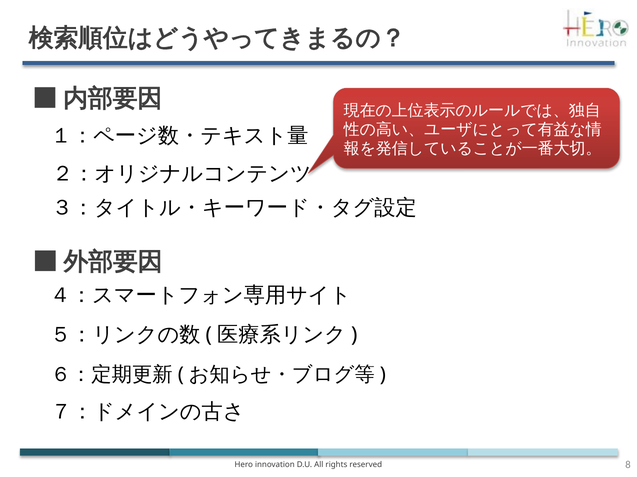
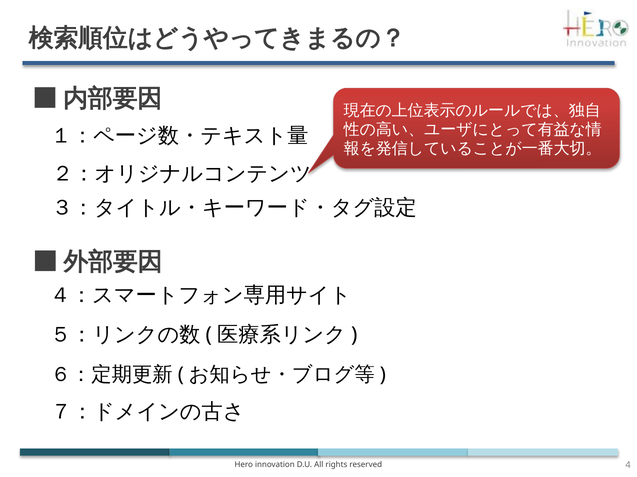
8: 8 -> 4
